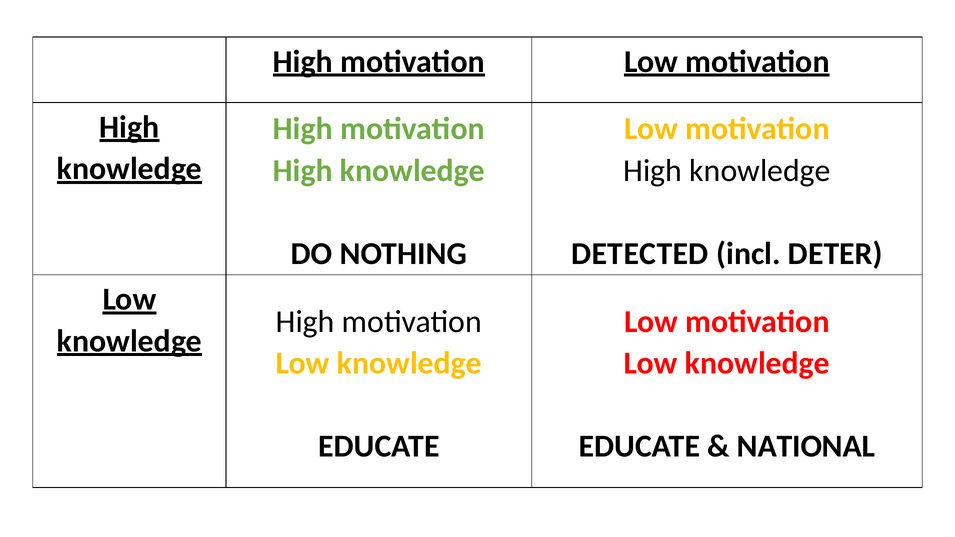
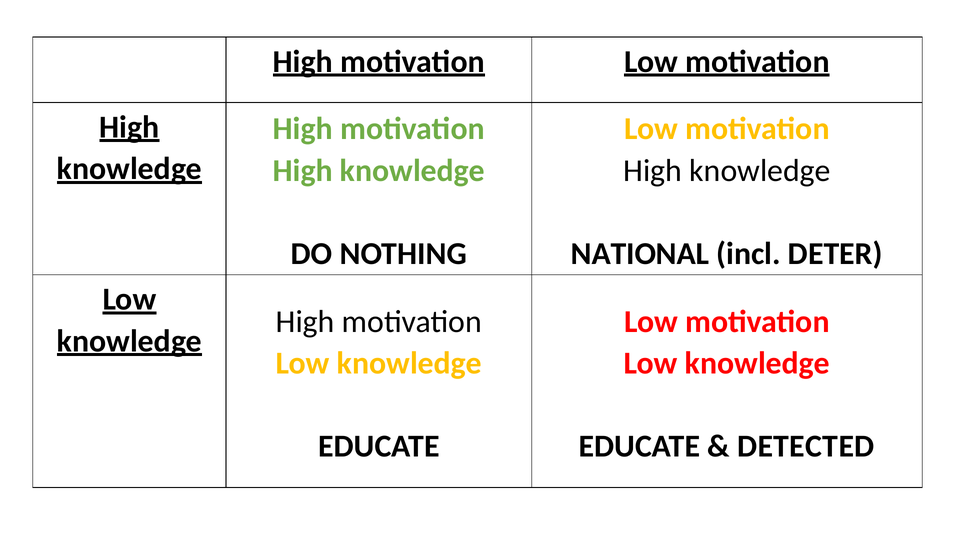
DETECTED: DETECTED -> NATIONAL
NATIONAL: NATIONAL -> DETECTED
